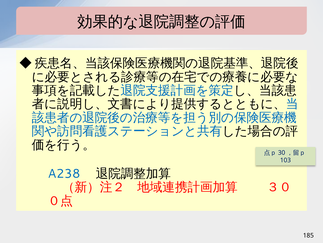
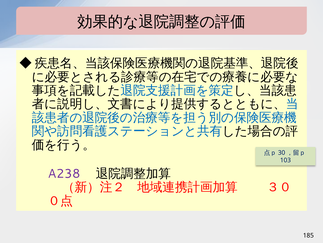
A238 colour: blue -> purple
